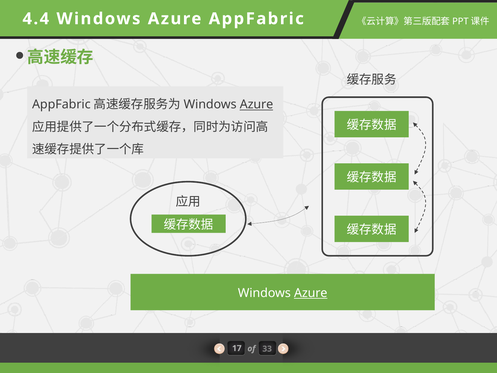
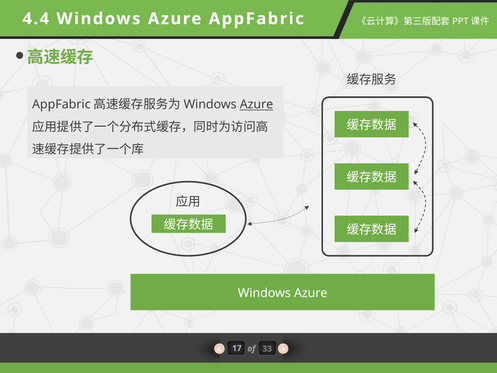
Azure at (311, 293) underline: present -> none
